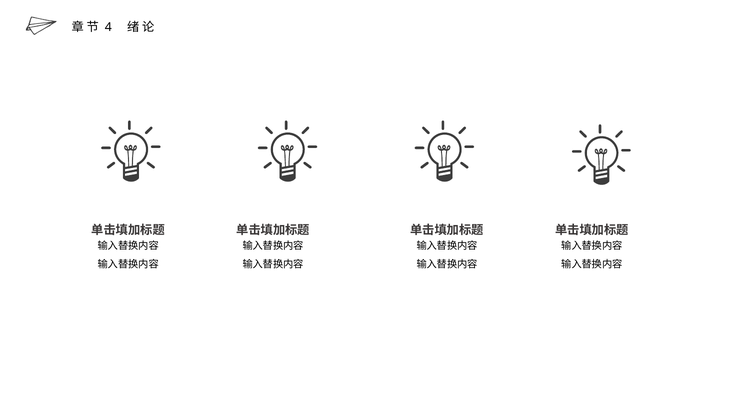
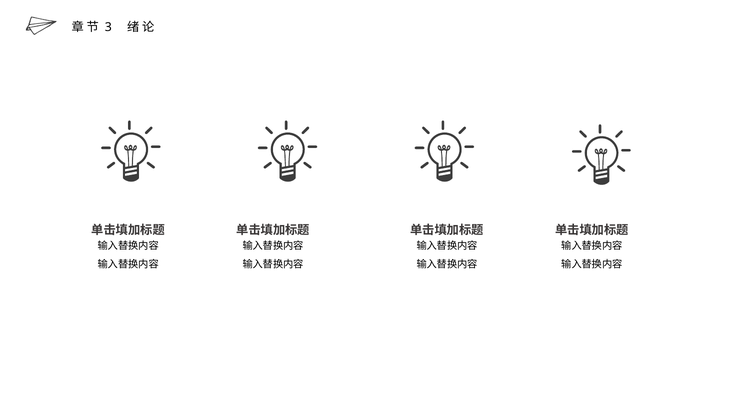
4: 4 -> 3
